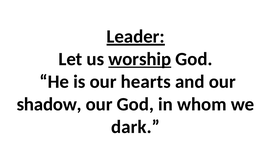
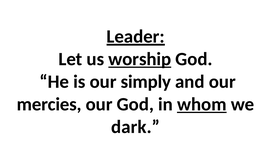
hearts: hearts -> simply
shadow: shadow -> mercies
whom underline: none -> present
